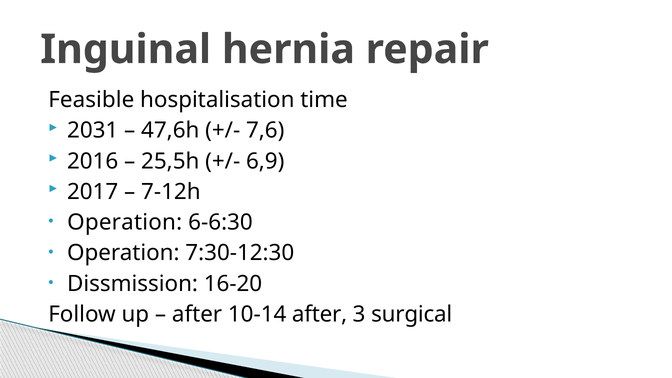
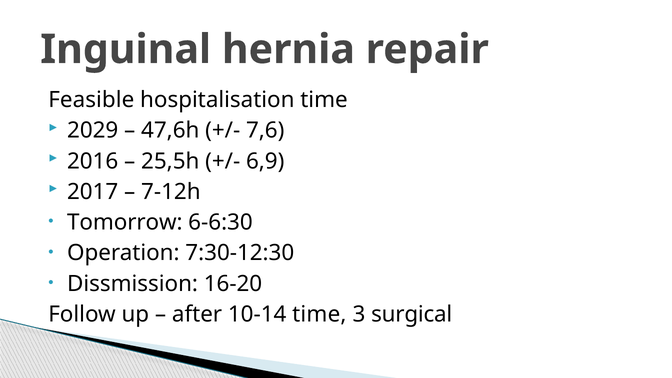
2031: 2031 -> 2029
Operation at (125, 222): Operation -> Tomorrow
10-14 after: after -> time
